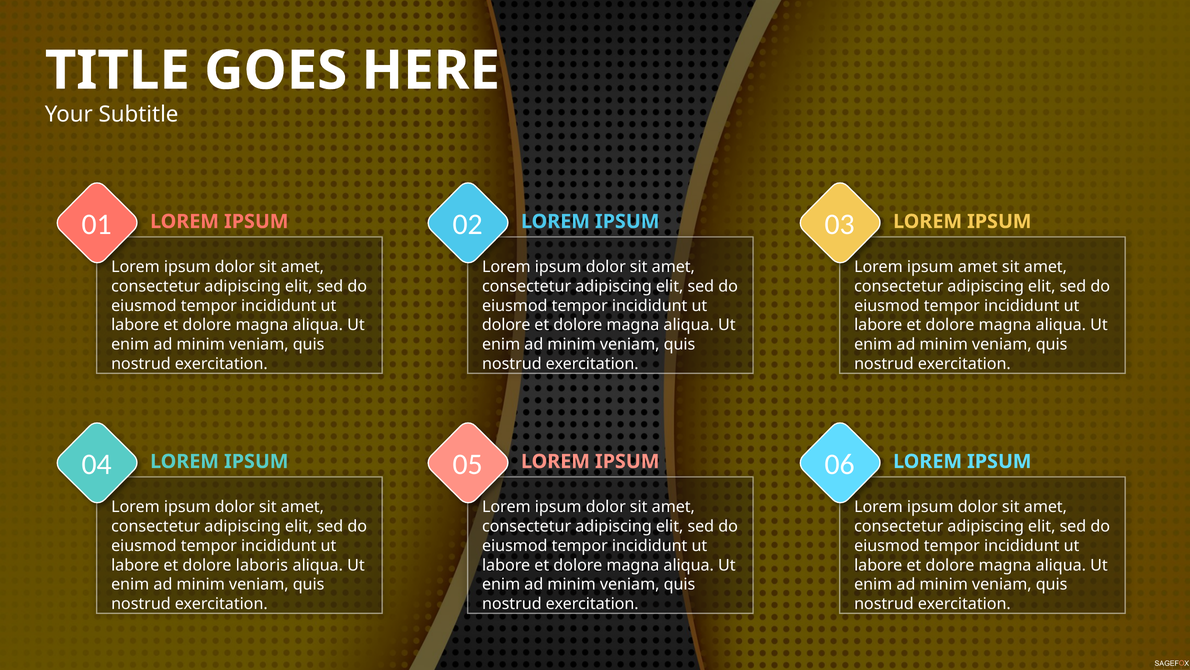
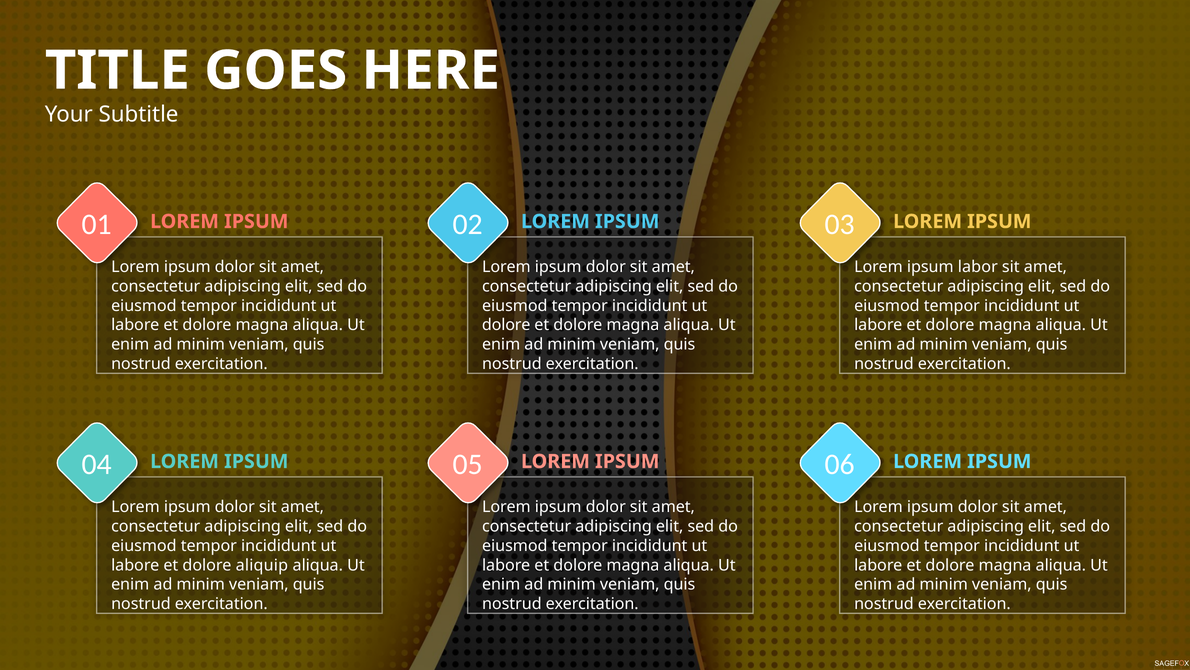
ipsum amet: amet -> labor
laboris: laboris -> aliquip
